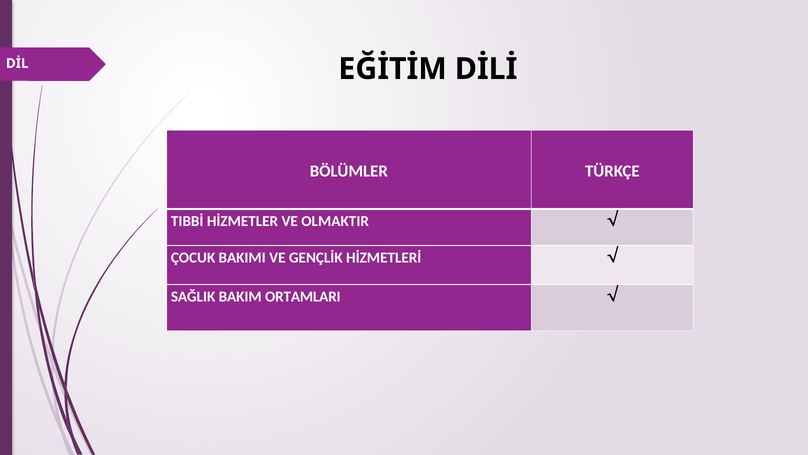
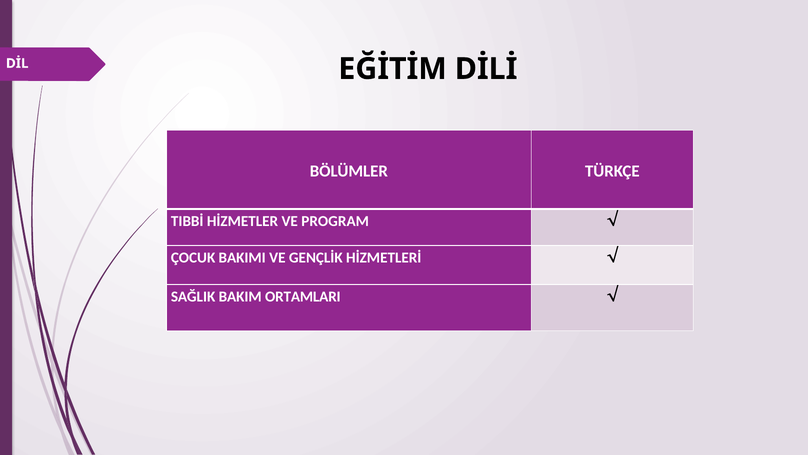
OLMAKTIR: OLMAKTIR -> PROGRAM
